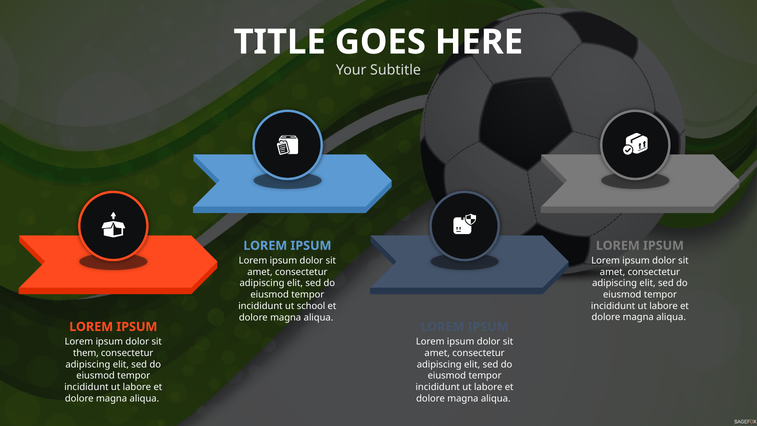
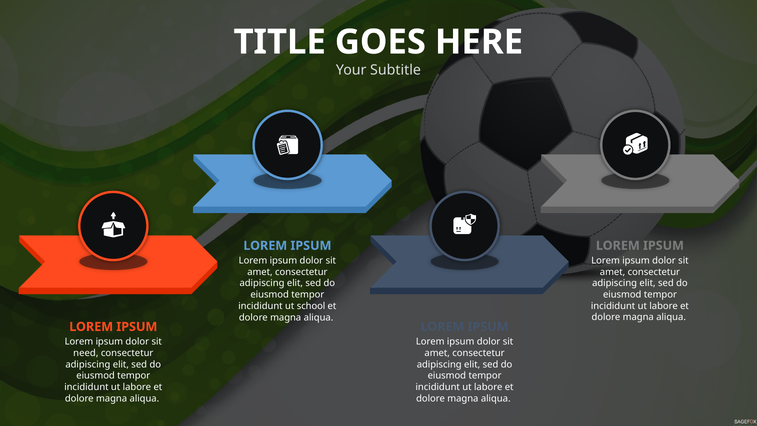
them: them -> need
